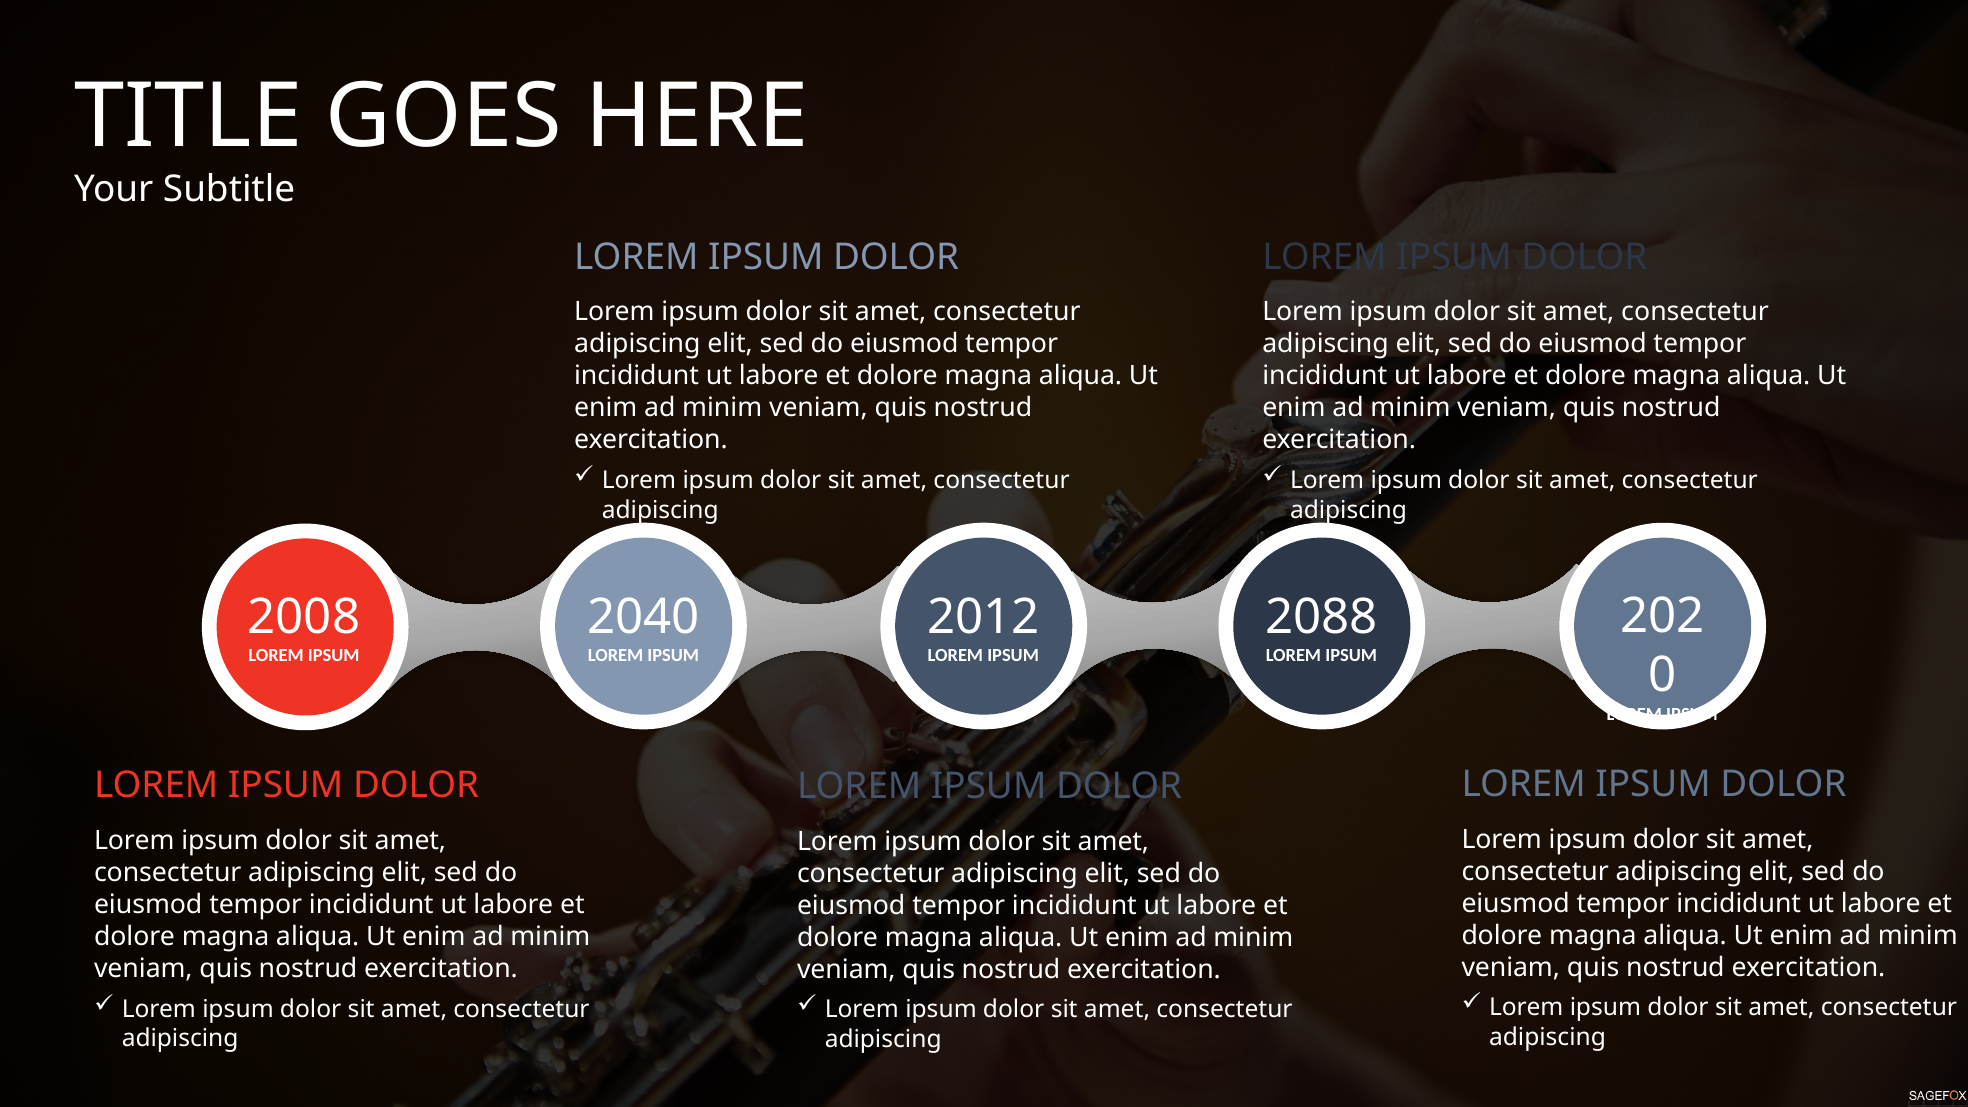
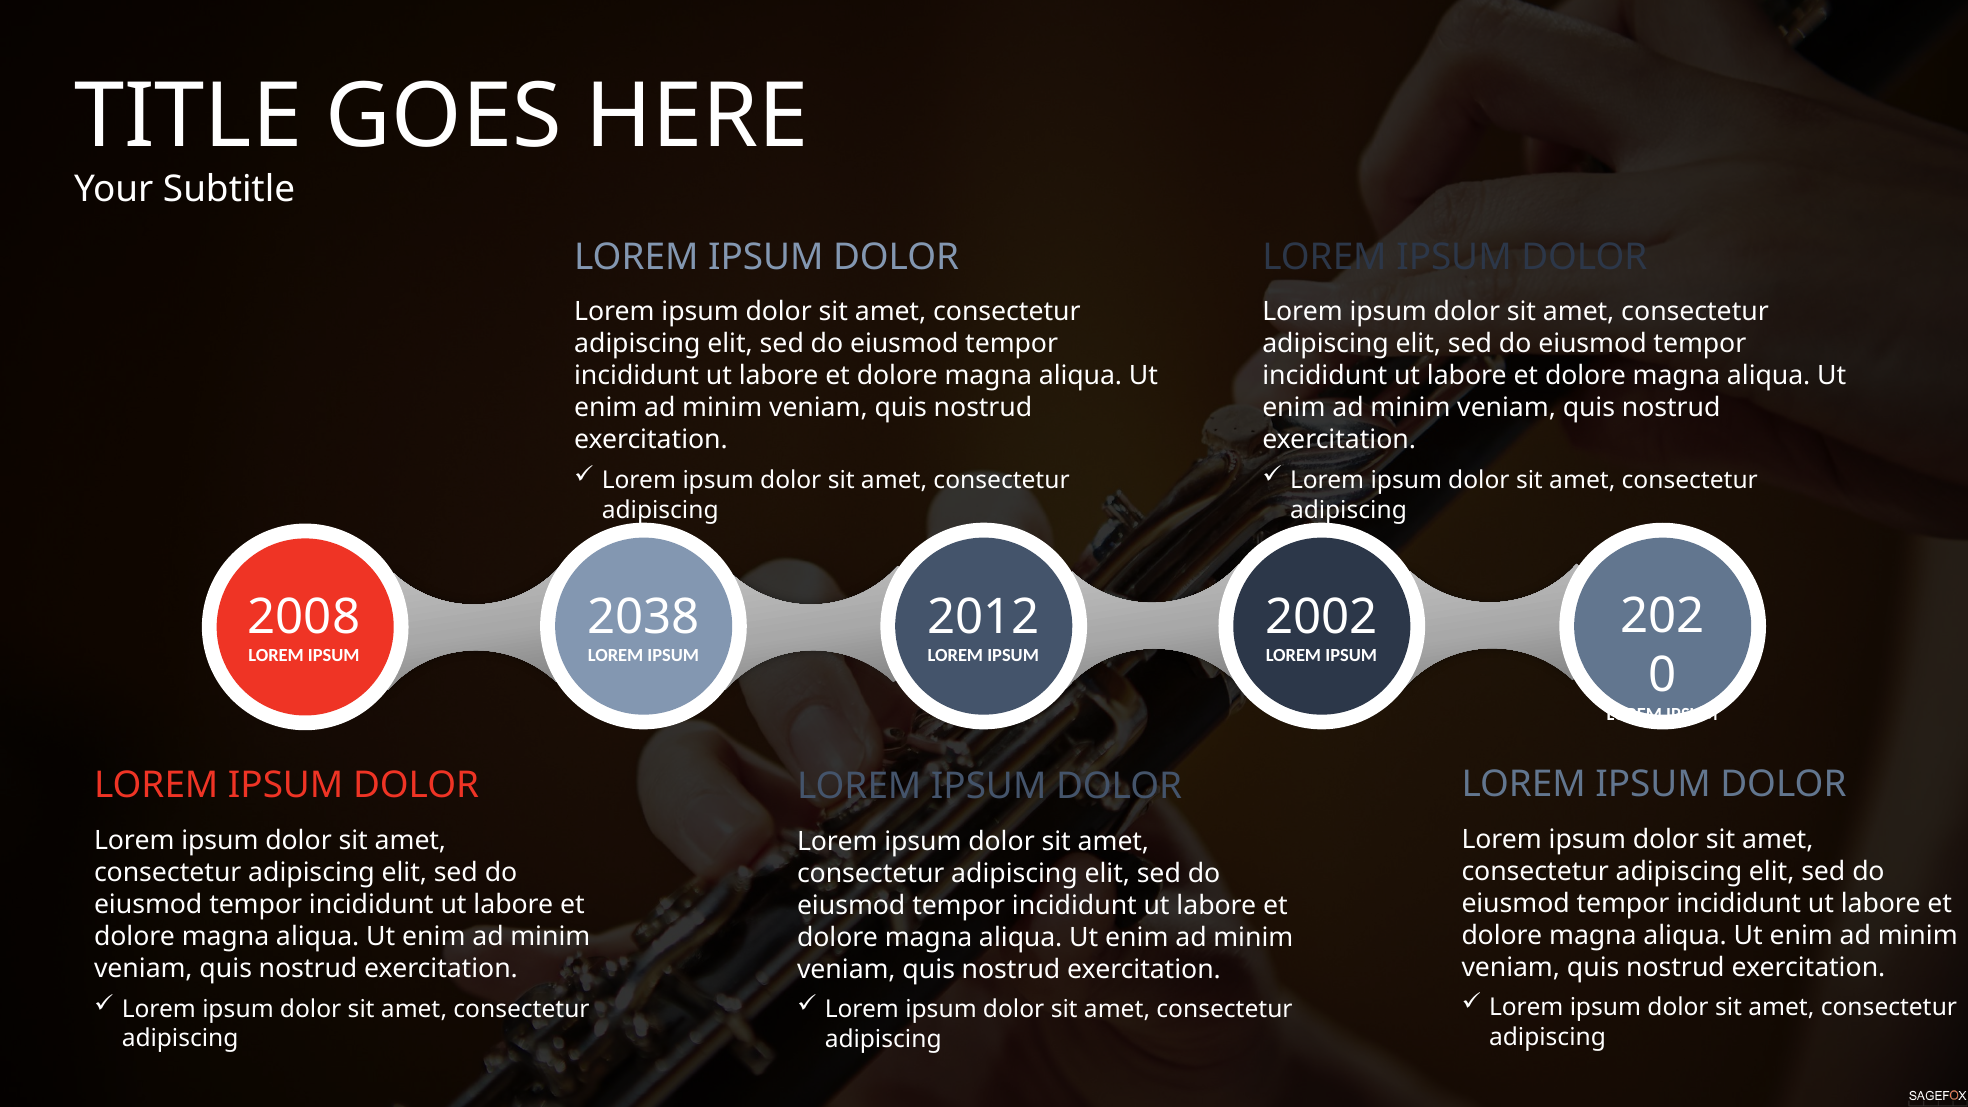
2040: 2040 -> 2038
2088: 2088 -> 2002
